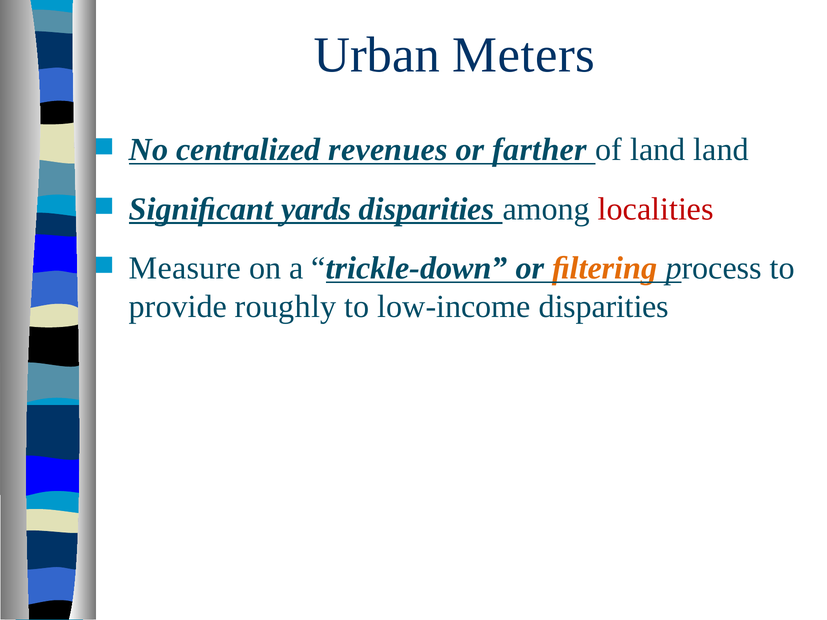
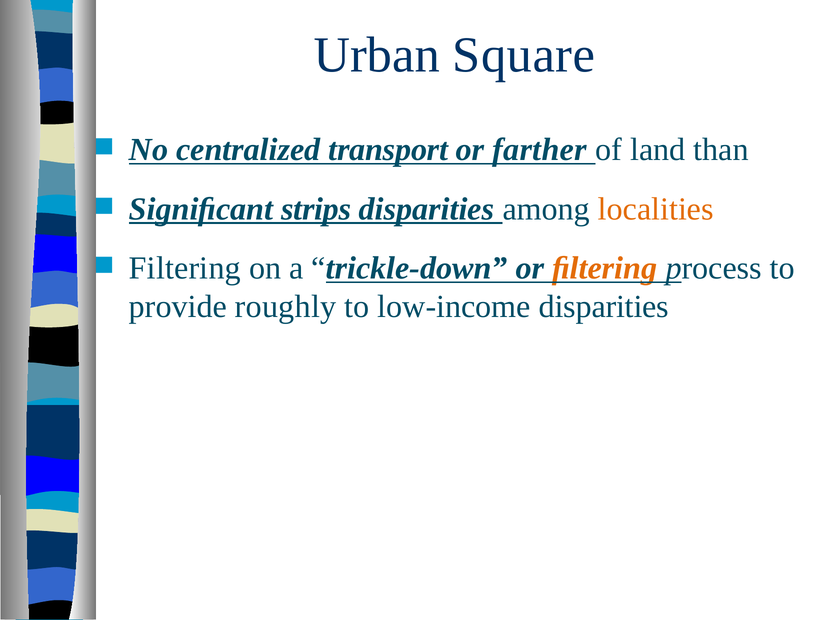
Meters: Meters -> Square
revenues: revenues -> transport
land land: land -> than
yards: yards -> strips
localities colour: red -> orange
Measure at (185, 268): Measure -> Filtering
